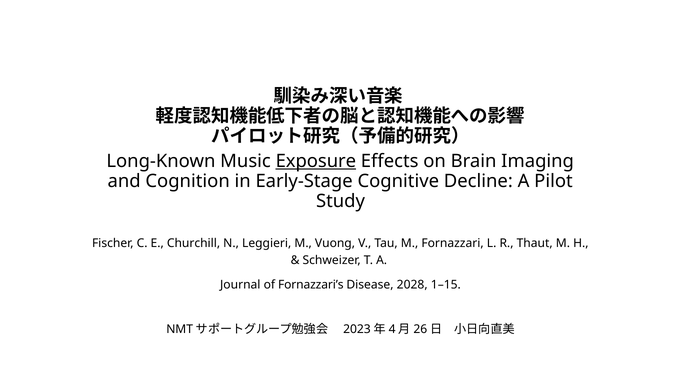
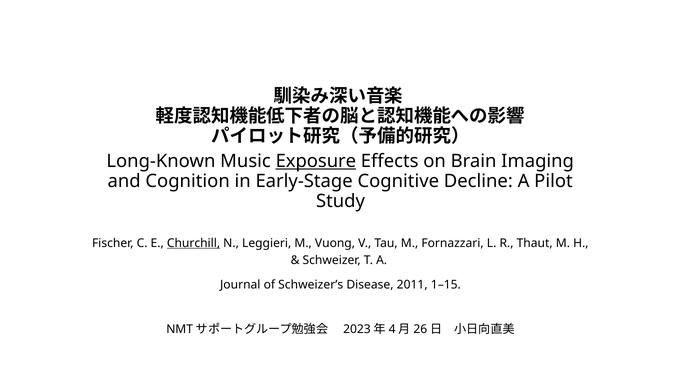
Churchill underline: none -> present
Fornazzari’s: Fornazzari’s -> Schweizer’s
2028: 2028 -> 2011
